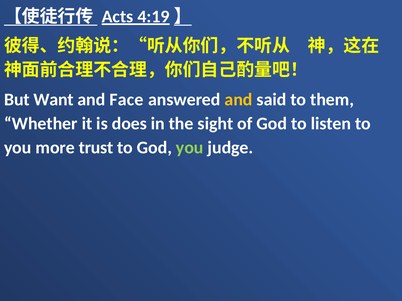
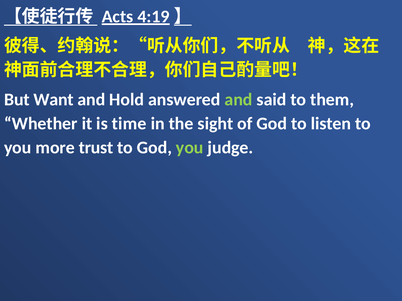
Face: Face -> Hold
and at (239, 100) colour: yellow -> light green
does: does -> time
